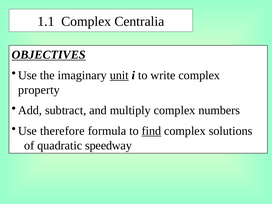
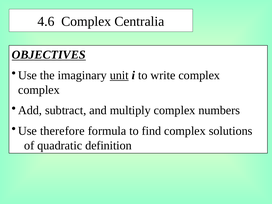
1.1: 1.1 -> 4.6
property at (39, 90): property -> complex
find underline: present -> none
speedway: speedway -> definition
